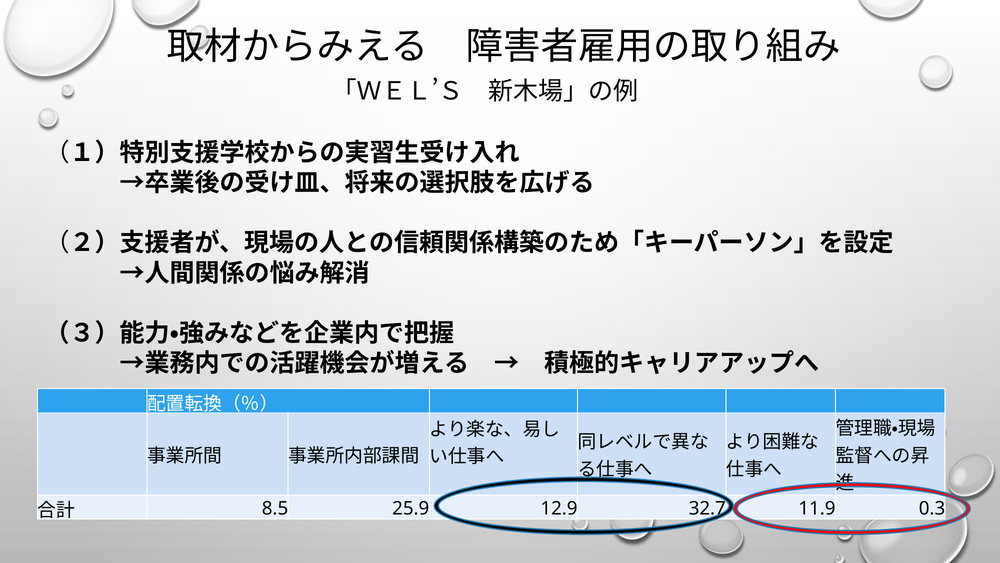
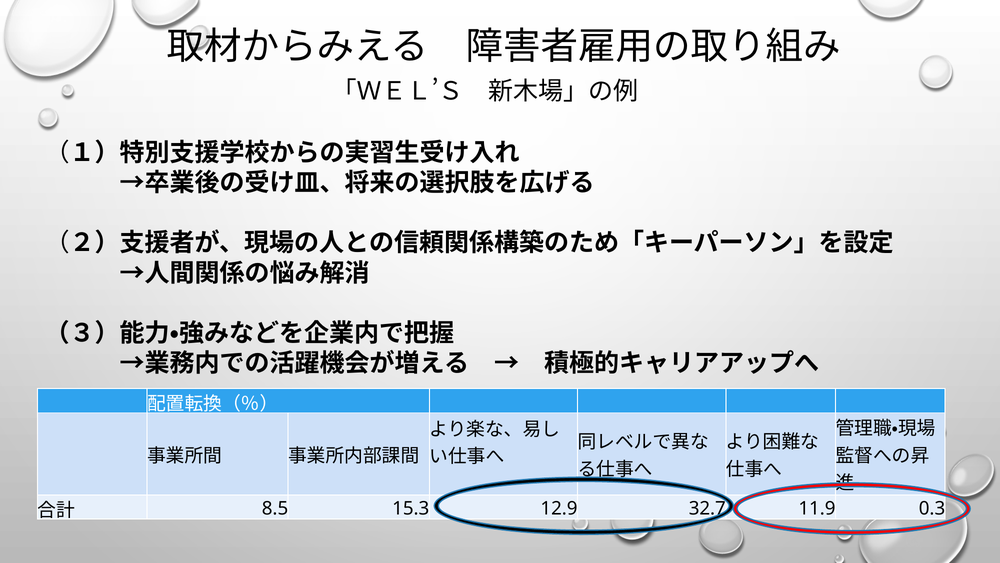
25.9: 25.9 -> 15.3
